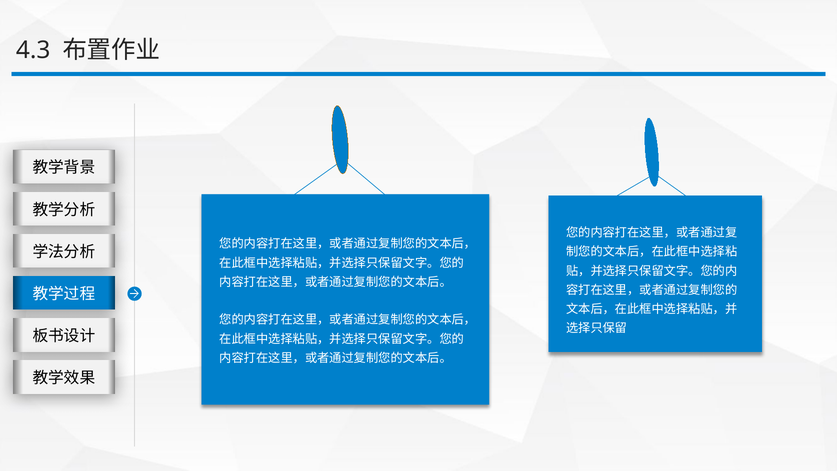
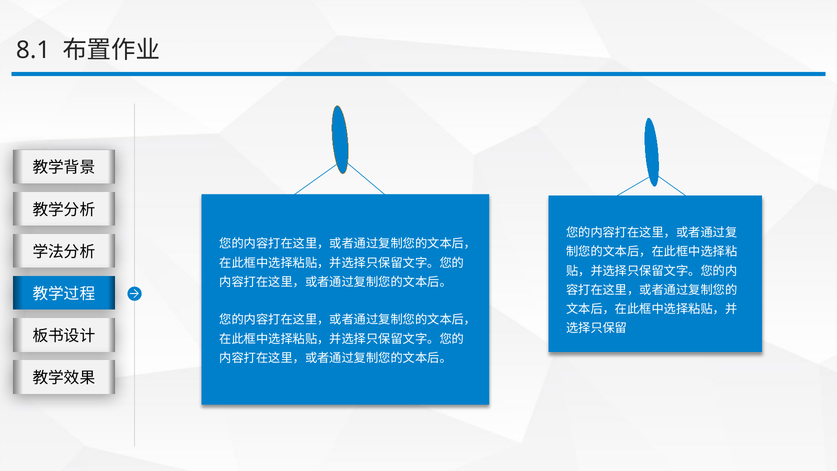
4.3: 4.3 -> 8.1
